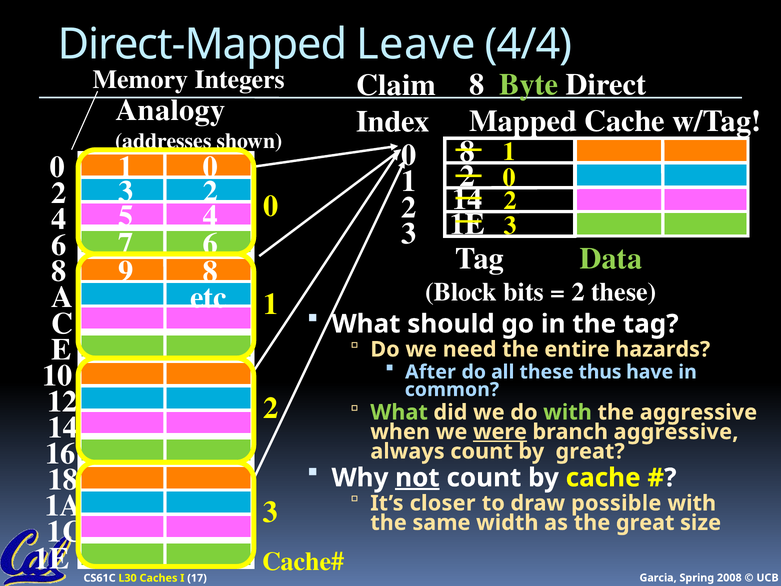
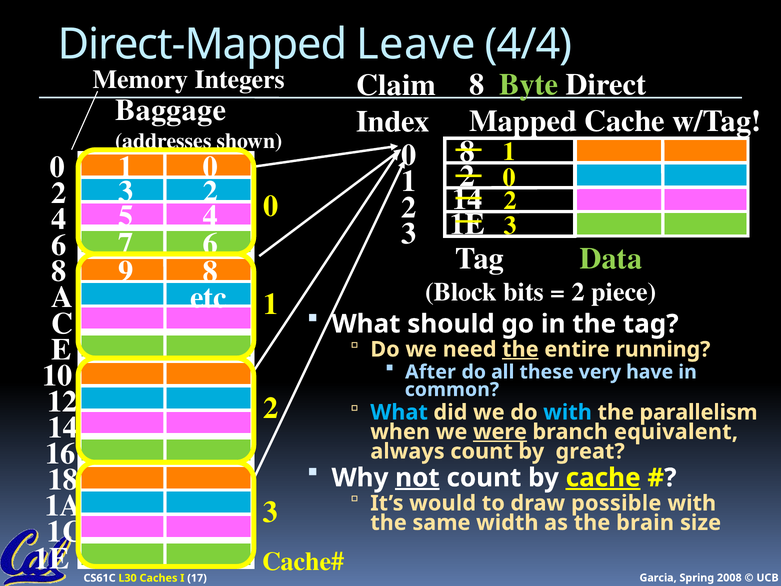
Analogy: Analogy -> Baggage
2 these: these -> piece
the at (520, 349) underline: none -> present
hazards: hazards -> running
thus: thus -> very
What at (399, 412) colour: light green -> light blue
with at (568, 412) colour: light green -> light blue
the aggressive: aggressive -> parallelism
branch aggressive: aggressive -> equivalent
cache at (603, 478) underline: none -> present
closer: closer -> would
the great: great -> brain
